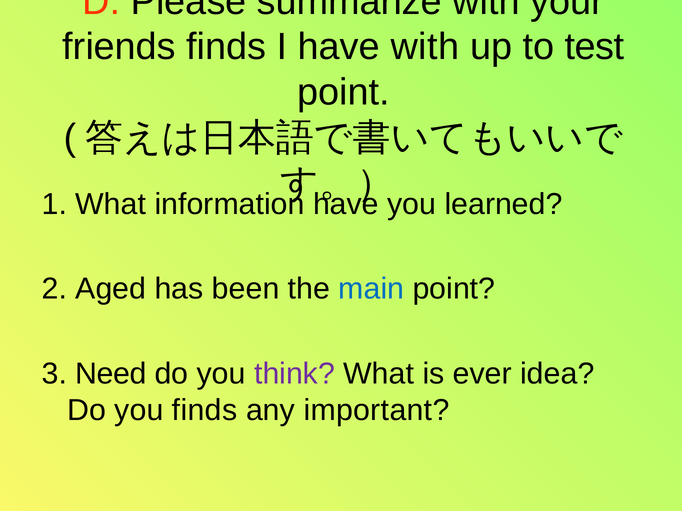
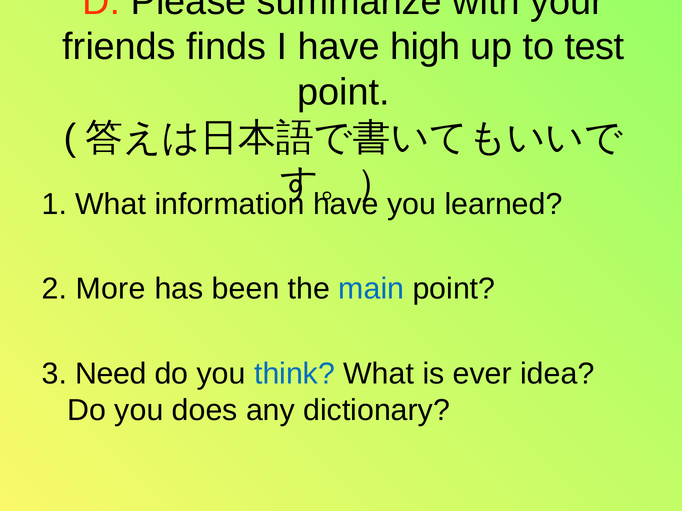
have with: with -> high
Aged: Aged -> More
think colour: purple -> blue
you finds: finds -> does
important: important -> dictionary
